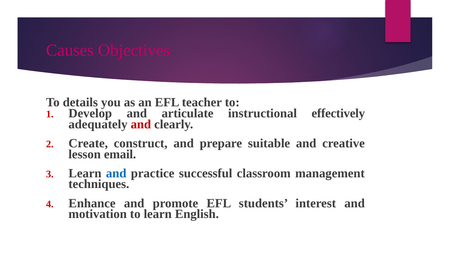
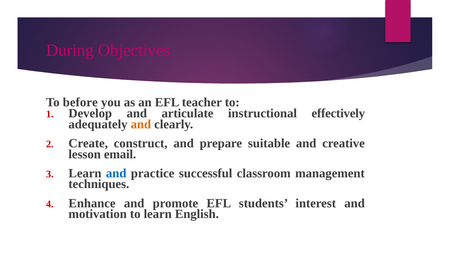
Causes: Causes -> During
details: details -> before
and at (141, 124) colour: red -> orange
